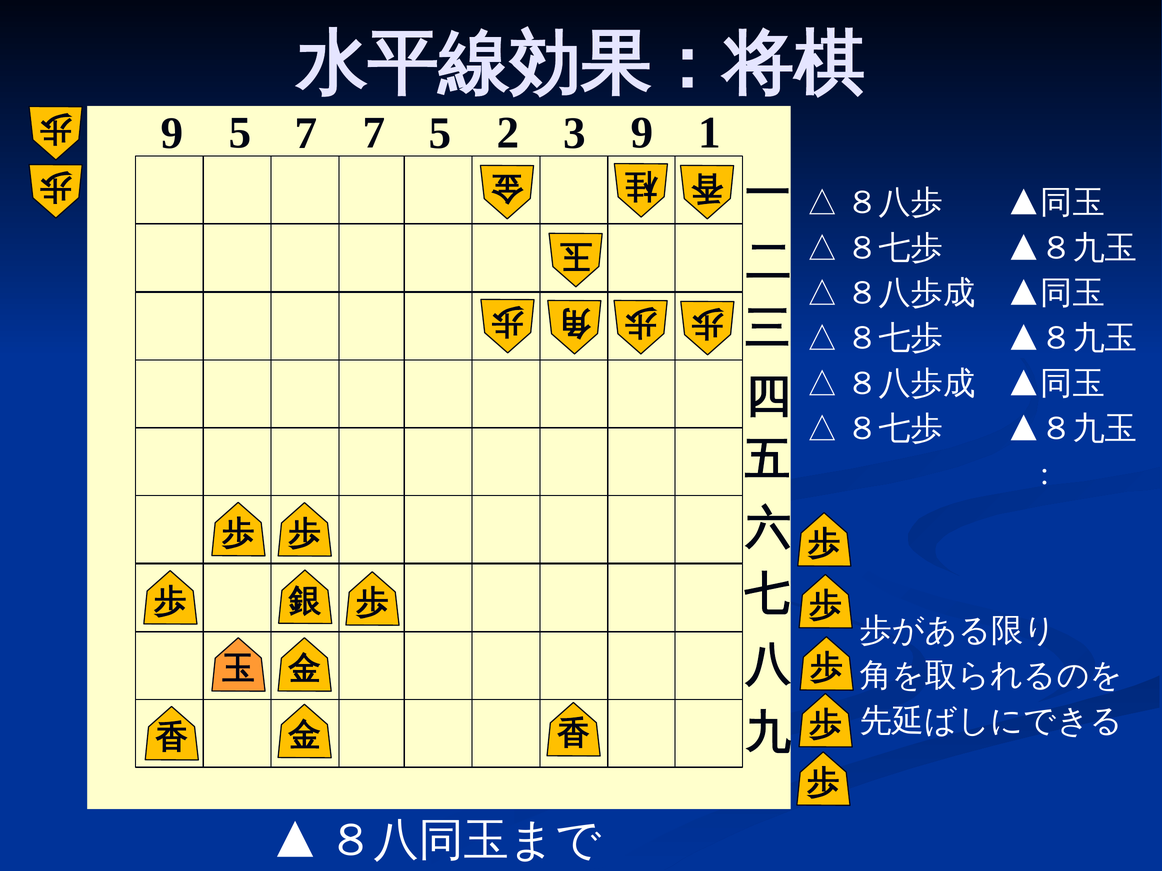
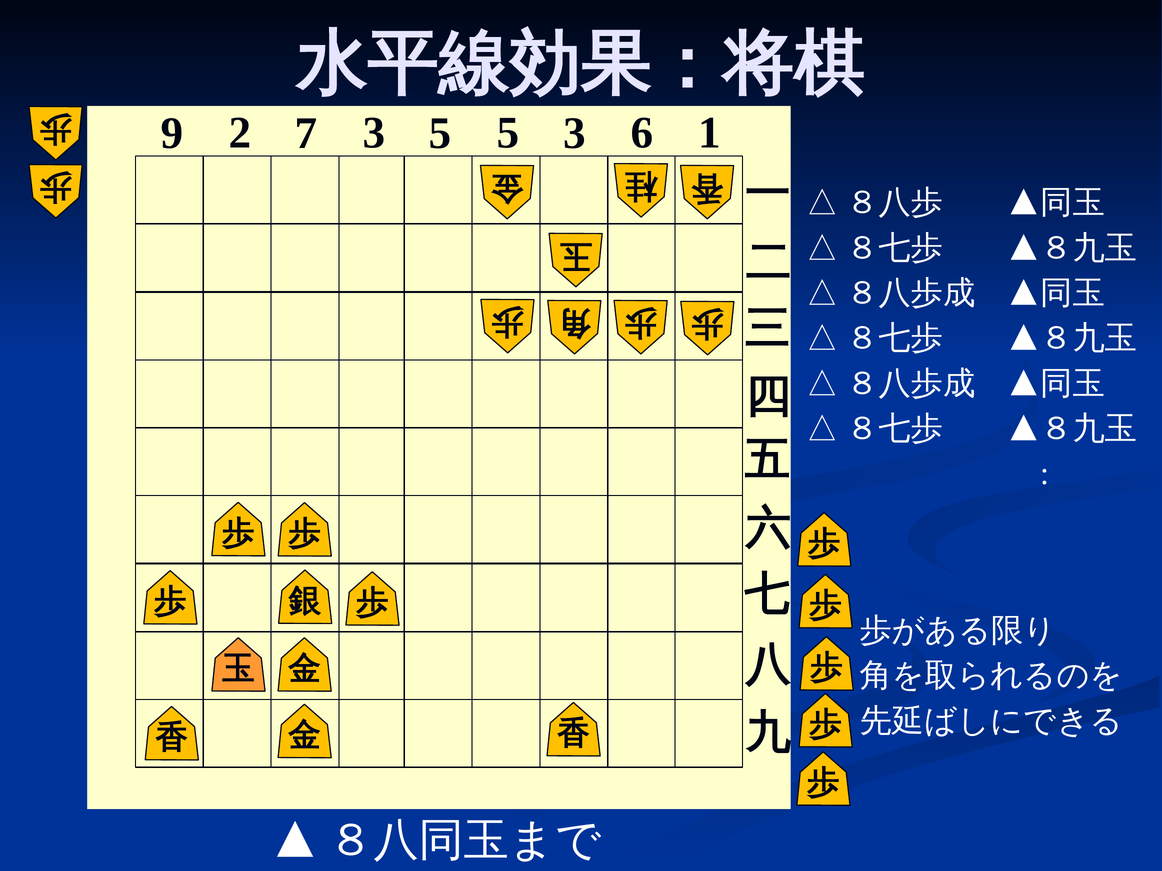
9 5: 5 -> 2
7 7: 7 -> 3
5 2: 2 -> 5
3 9: 9 -> 6
